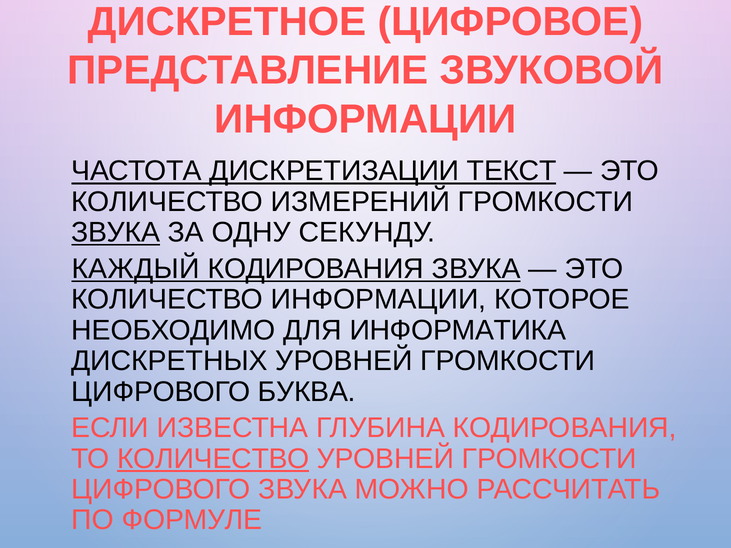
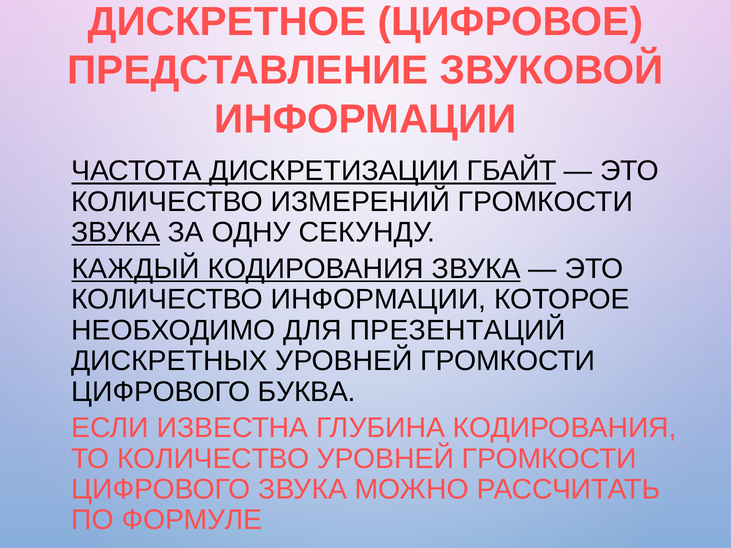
ТЕКСТ: ТЕКСТ -> ГБАЙТ
ИНФОРМАТИКА: ИНФОРМАТИКА -> ПРЕЗЕНТАЦИЙ
КОЛИЧЕСТВО at (213, 459) underline: present -> none
